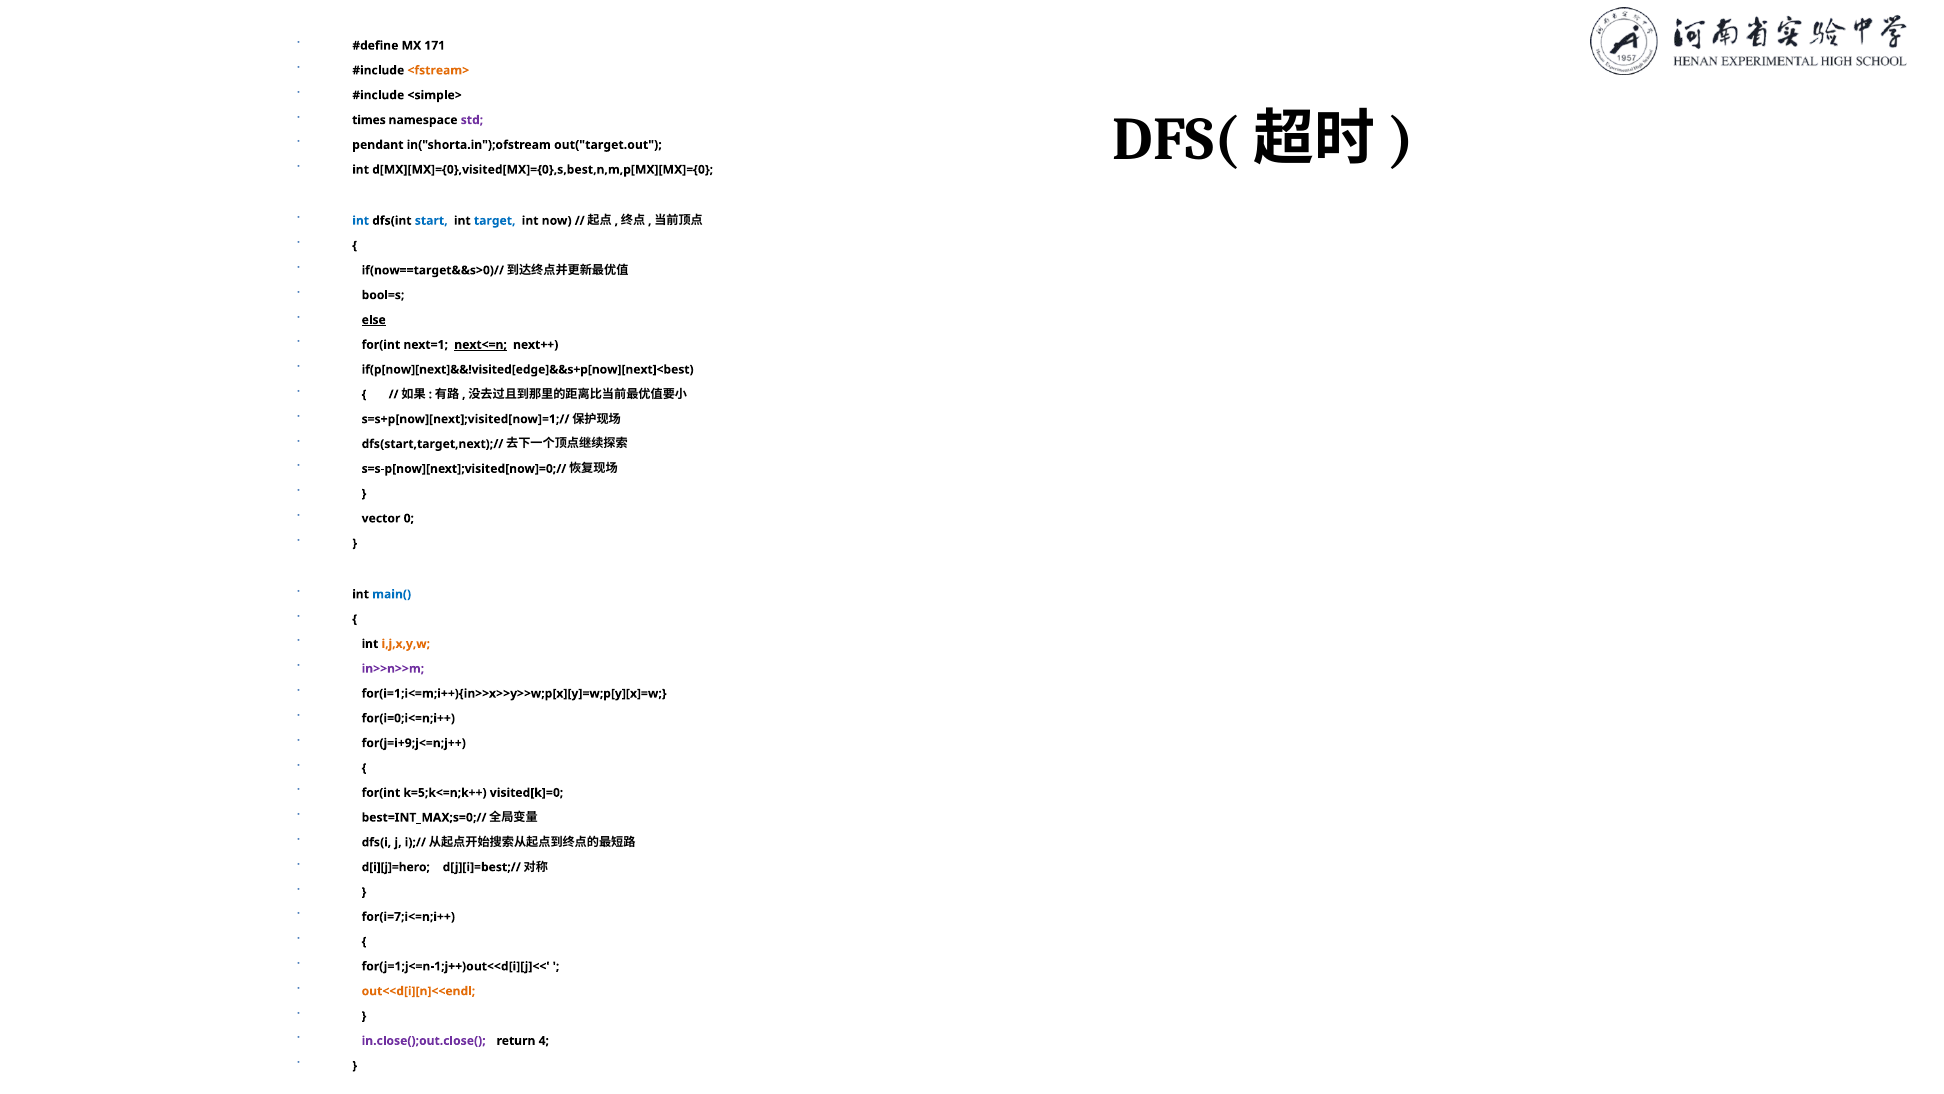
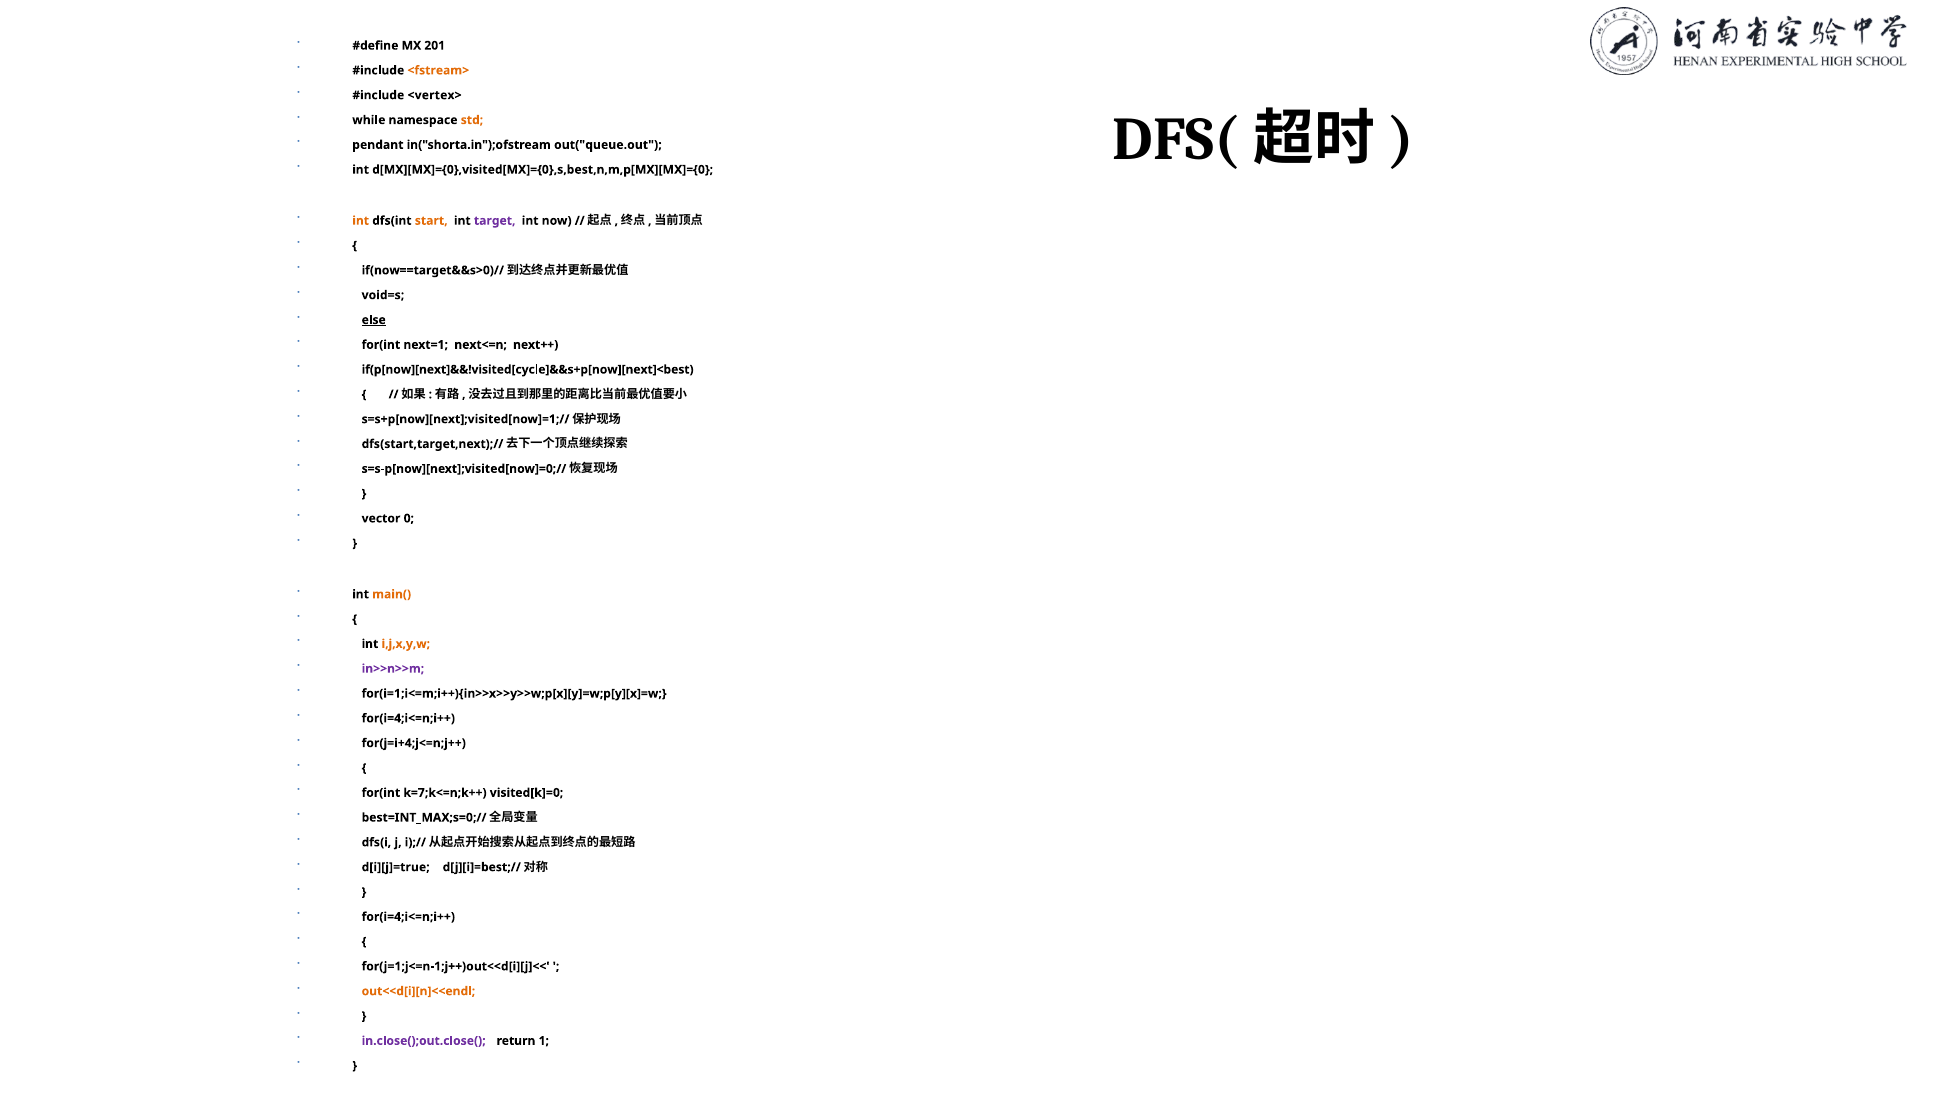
171: 171 -> 201
<simple>: <simple> -> <vertex>
times: times -> while
std colour: purple -> orange
out("target.out: out("target.out -> out("queue.out
int at (361, 221) colour: blue -> orange
start colour: blue -> orange
target colour: blue -> purple
bool=s: bool=s -> void=s
next<=n underline: present -> none
if(p[now][next]&&!visited[edge]&&s+p[now][next]<best: if(p[now][next]&&!visited[edge]&&s+p[now][next]<best -> if(p[now][next]&&!visited[cycle]&&s+p[now][next]<best
main( colour: blue -> orange
for(i=0;i<=n;i++ at (408, 718): for(i=0;i<=n;i++ -> for(i=4;i<=n;i++
for(j=i+9;j<=n;j++: for(j=i+9;j<=n;j++ -> for(j=i+4;j<=n;j++
k=5;k<=n;k++: k=5;k<=n;k++ -> k=7;k<=n;k++
d[i][j]=hero: d[i][j]=hero -> d[i][j]=true
for(i=7;i<=n;i++ at (408, 916): for(i=7;i<=n;i++ -> for(i=4;i<=n;i++
4: 4 -> 1
